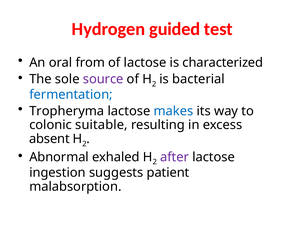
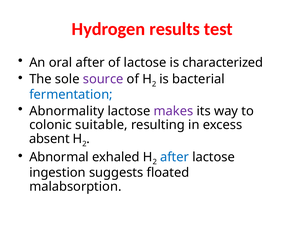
guided: guided -> results
oral from: from -> after
Tropheryma: Tropheryma -> Abnormality
makes colour: blue -> purple
after at (174, 157) colour: purple -> blue
patient: patient -> floated
